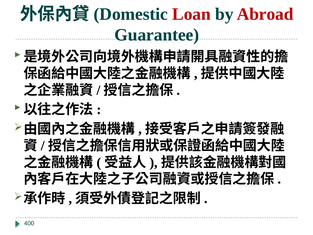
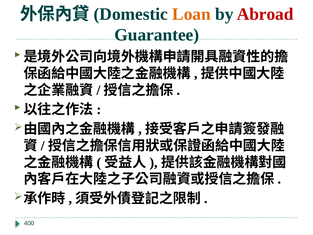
Loan colour: red -> orange
